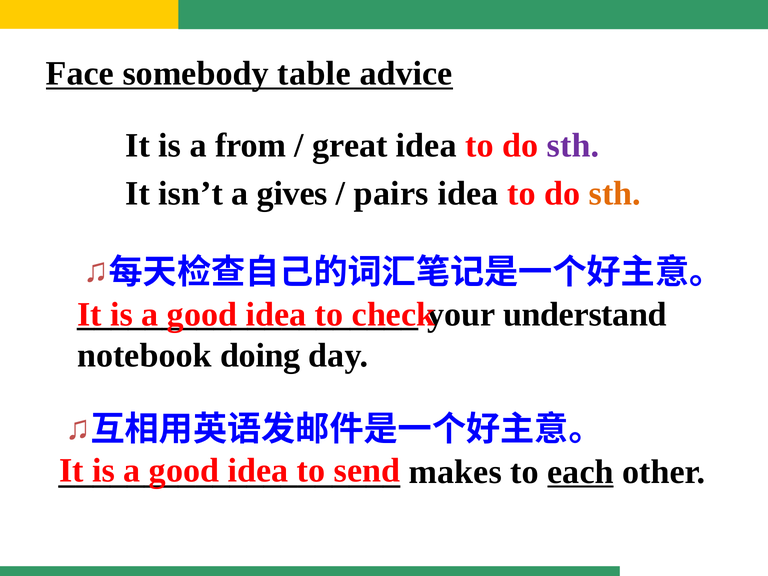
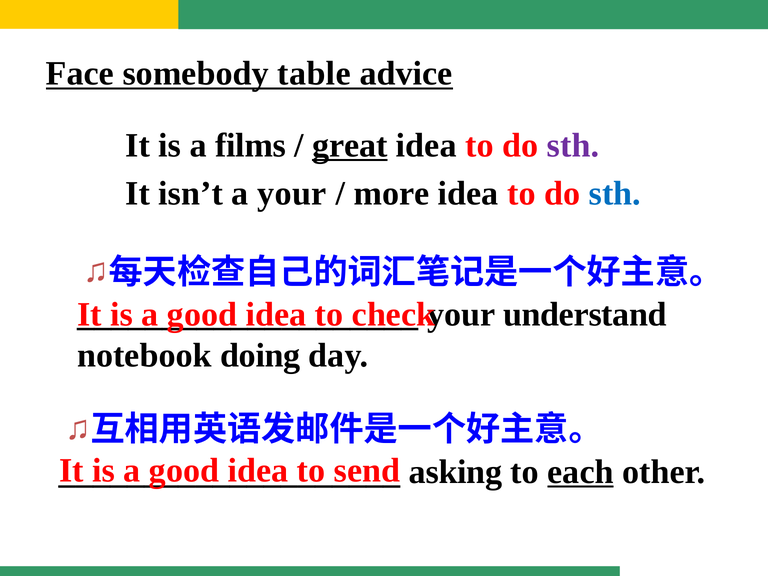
from: from -> films
great underline: none -> present
a gives: gives -> your
pairs: pairs -> more
sth at (615, 193) colour: orange -> blue
makes: makes -> asking
